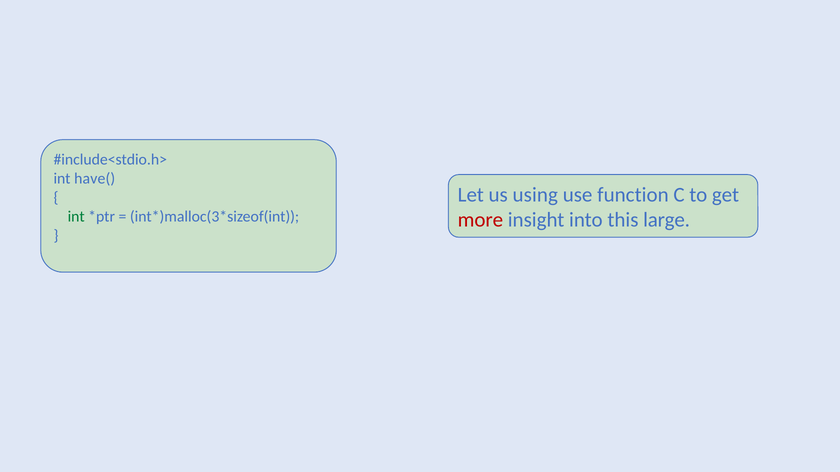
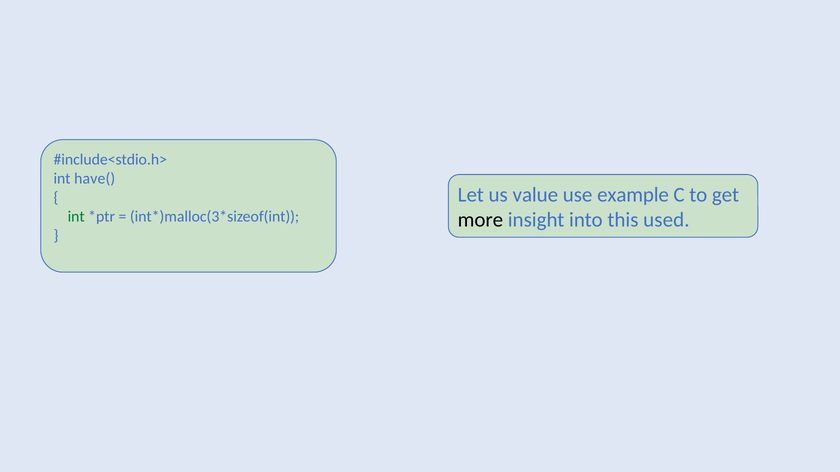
using: using -> value
function: function -> example
more colour: red -> black
large: large -> used
